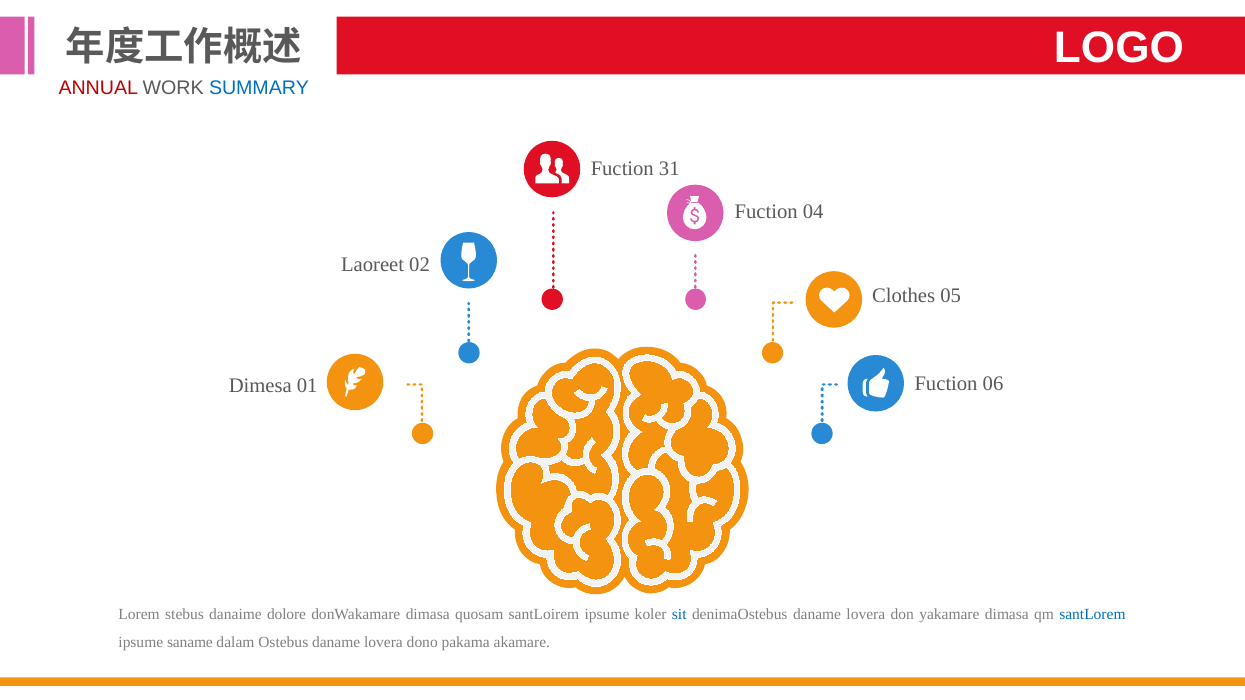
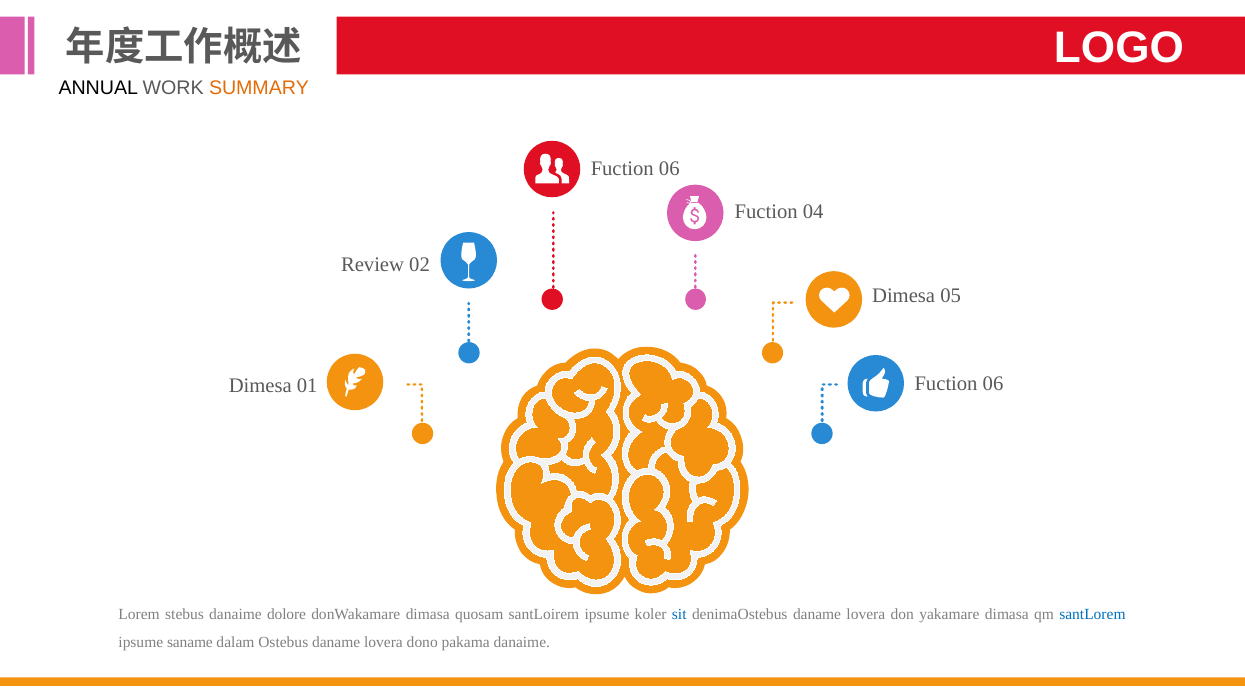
ANNUAL colour: red -> black
SUMMARY colour: blue -> orange
31 at (669, 169): 31 -> 06
Laoreet: Laoreet -> Review
Clothes at (904, 296): Clothes -> Dimesa
pakama akamare: akamare -> danaime
